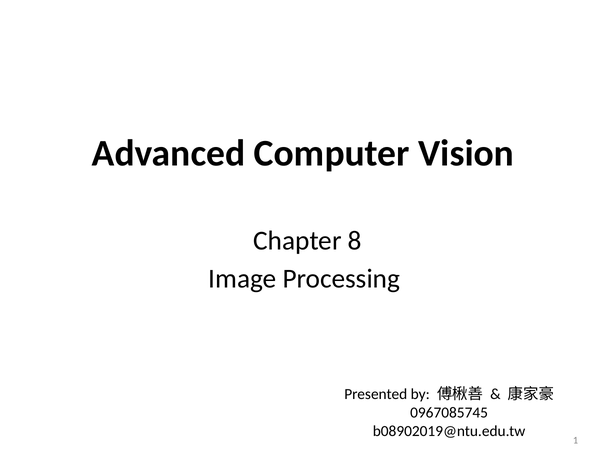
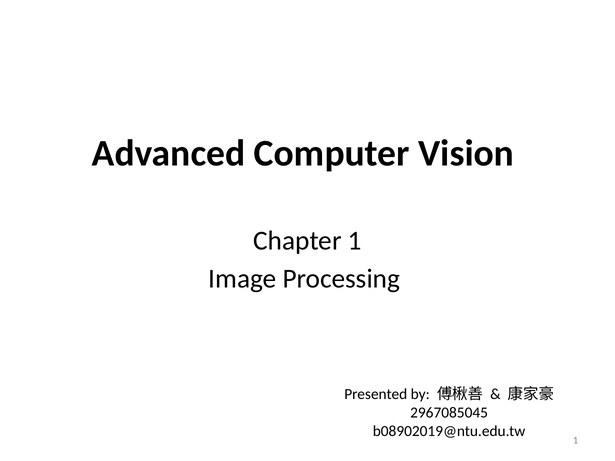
Chapter 8: 8 -> 1
0967085745: 0967085745 -> 2967085045
